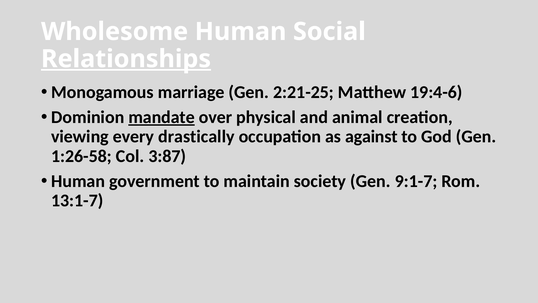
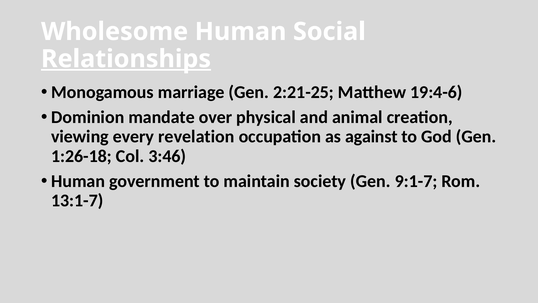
mandate underline: present -> none
drastically: drastically -> revelation
1:26-58: 1:26-58 -> 1:26-18
3:87: 3:87 -> 3:46
